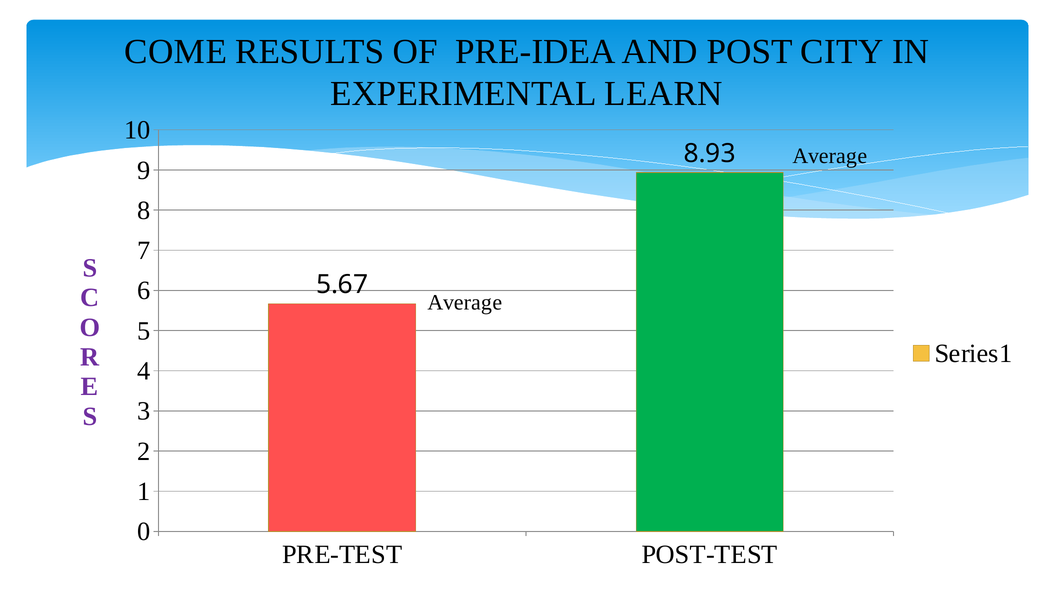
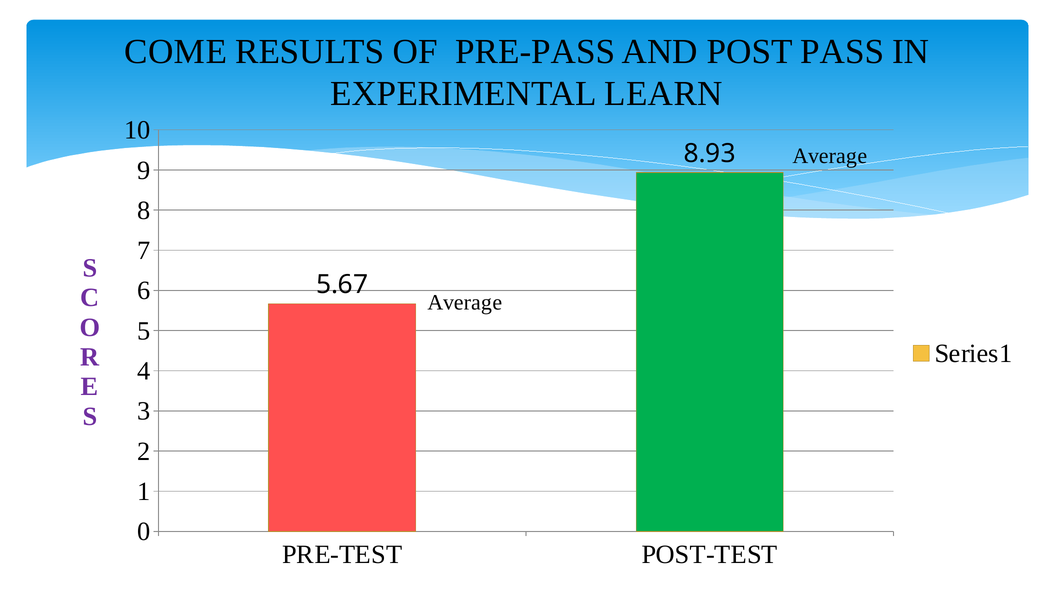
PRE-IDEA: PRE-IDEA -> PRE-PASS
CITY: CITY -> PASS
